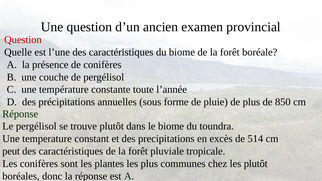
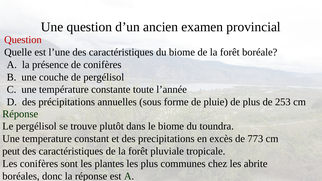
850: 850 -> 253
514: 514 -> 773
les plutôt: plutôt -> abrite
